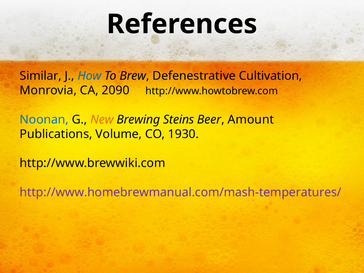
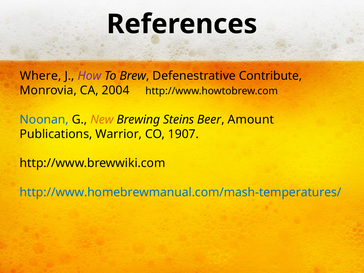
Similar: Similar -> Where
How colour: blue -> purple
Cultivation: Cultivation -> Contribute
2090: 2090 -> 2004
Volume: Volume -> Warrior
1930: 1930 -> 1907
http://www.homebrewmanual.com/mash-temperatures/ colour: purple -> blue
